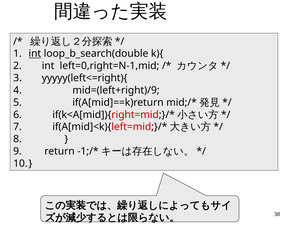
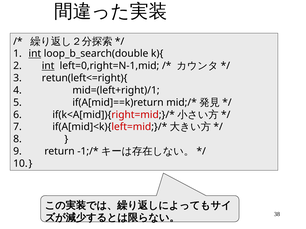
int at (48, 66) underline: none -> present
yyyyy(left<=right){: yyyyy(left<=right){ -> retun(left<=right){
mid=(left+right)/9: mid=(left+right)/9 -> mid=(left+right)/1
